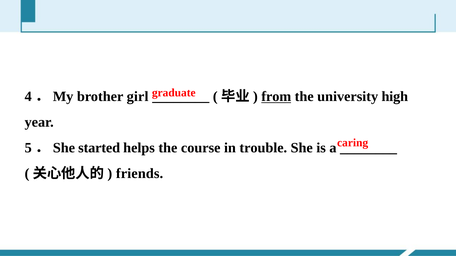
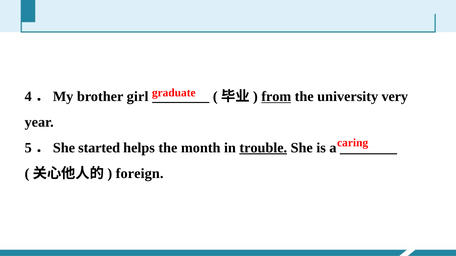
high: high -> very
course: course -> month
trouble underline: none -> present
friends: friends -> foreign
